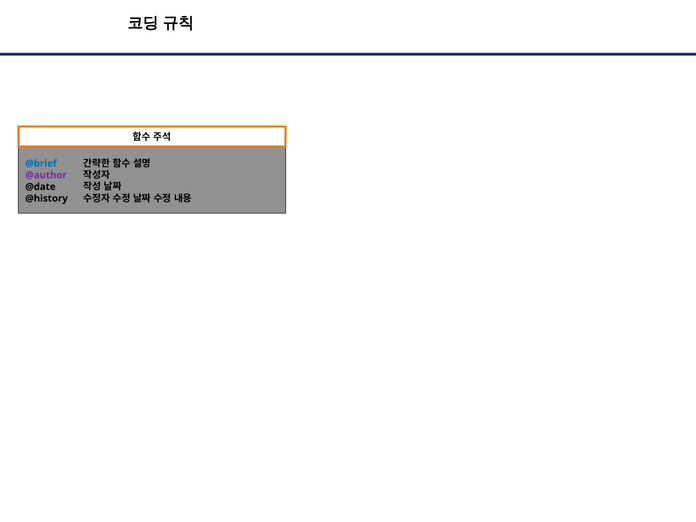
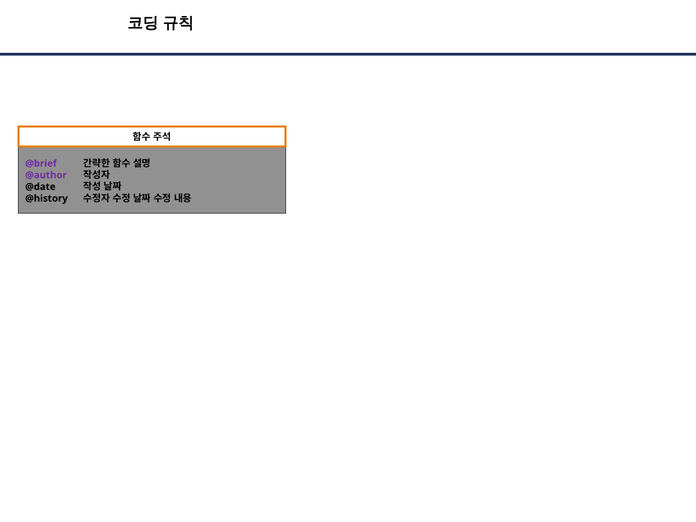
@brief colour: blue -> purple
